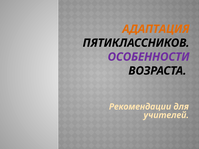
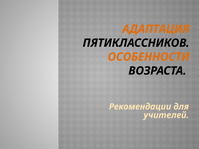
ОСОБЕННОСТИ colour: purple -> orange
